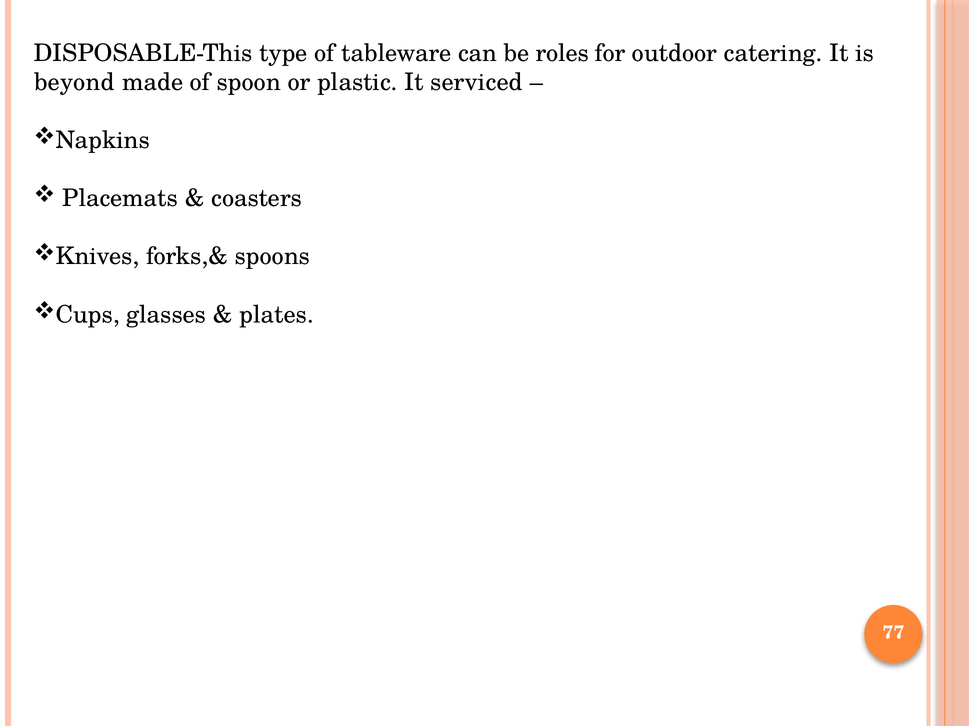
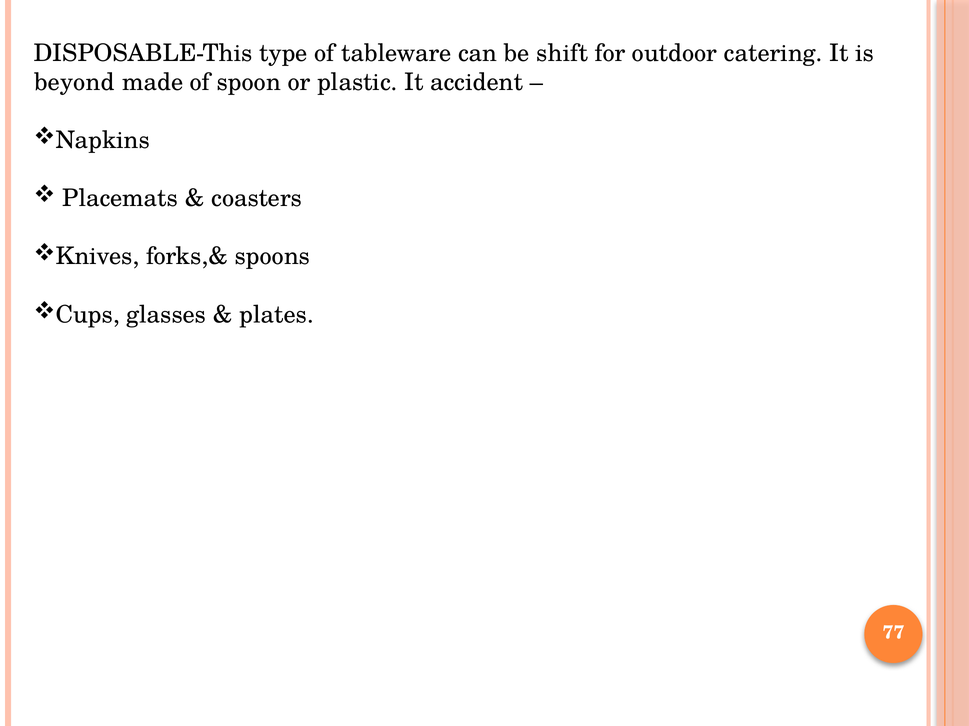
roles: roles -> shift
serviced: serviced -> accident
